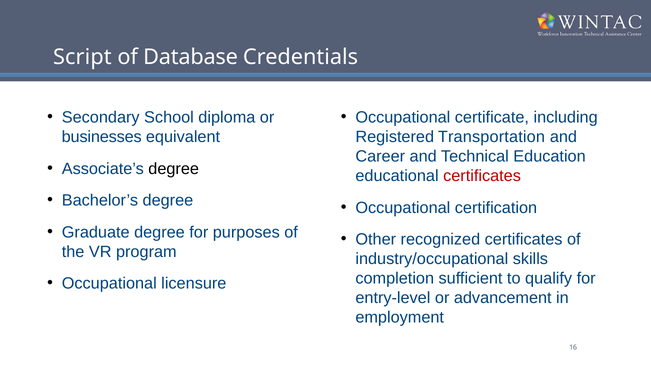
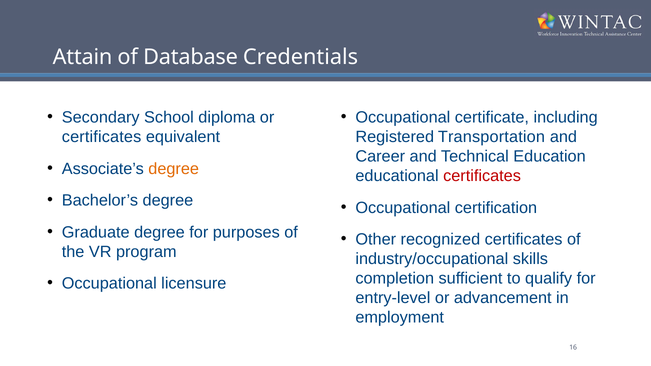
Script: Script -> Attain
businesses at (102, 137): businesses -> certificates
degree at (174, 169) colour: black -> orange
